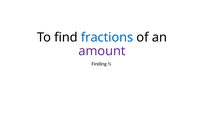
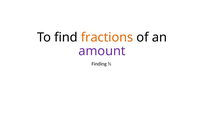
fractions colour: blue -> orange
